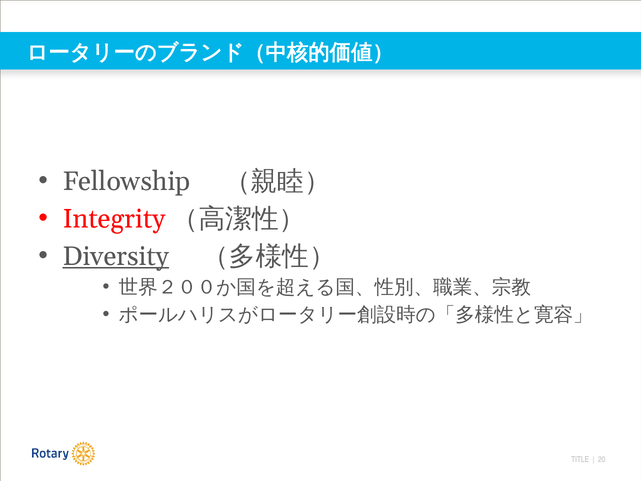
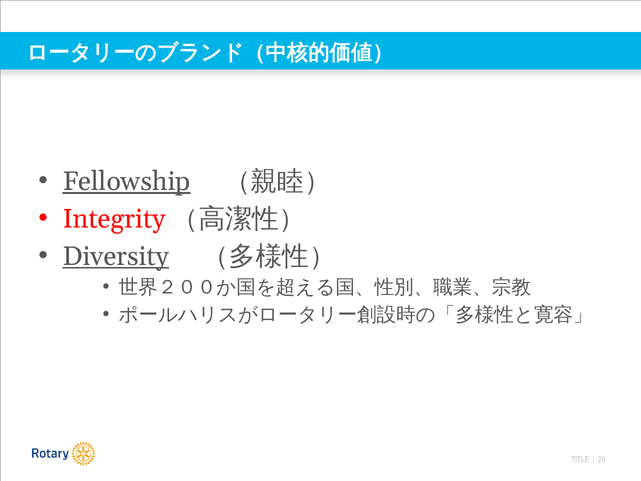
Fellowship underline: none -> present
